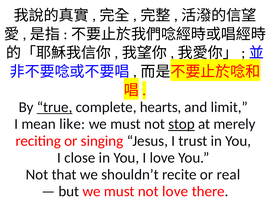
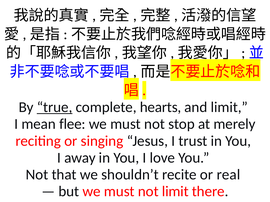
like: like -> flee
stop underline: present -> none
close: close -> away
not love: love -> limit
